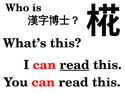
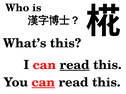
can at (43, 83) underline: none -> present
